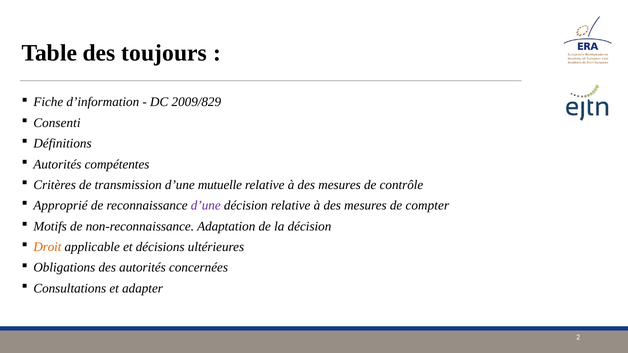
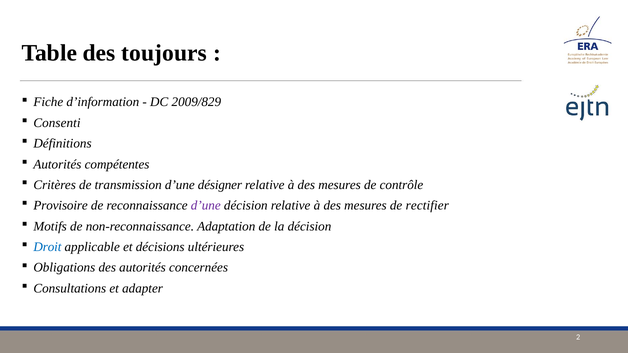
mutuelle: mutuelle -> désigner
Approprié: Approprié -> Provisoire
compter: compter -> rectifier
Droit colour: orange -> blue
